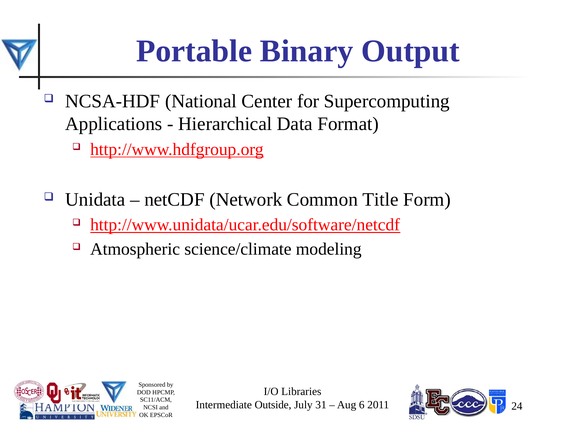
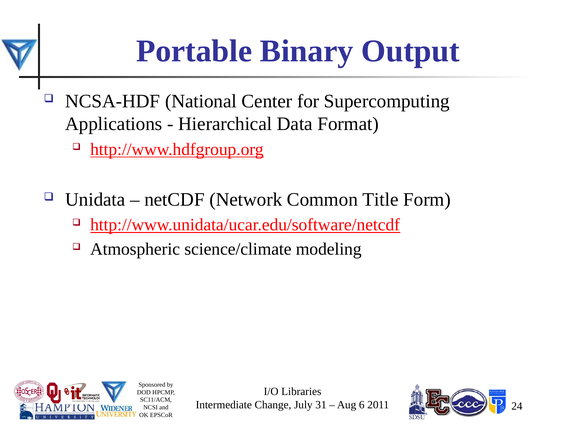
Outside: Outside -> Change
